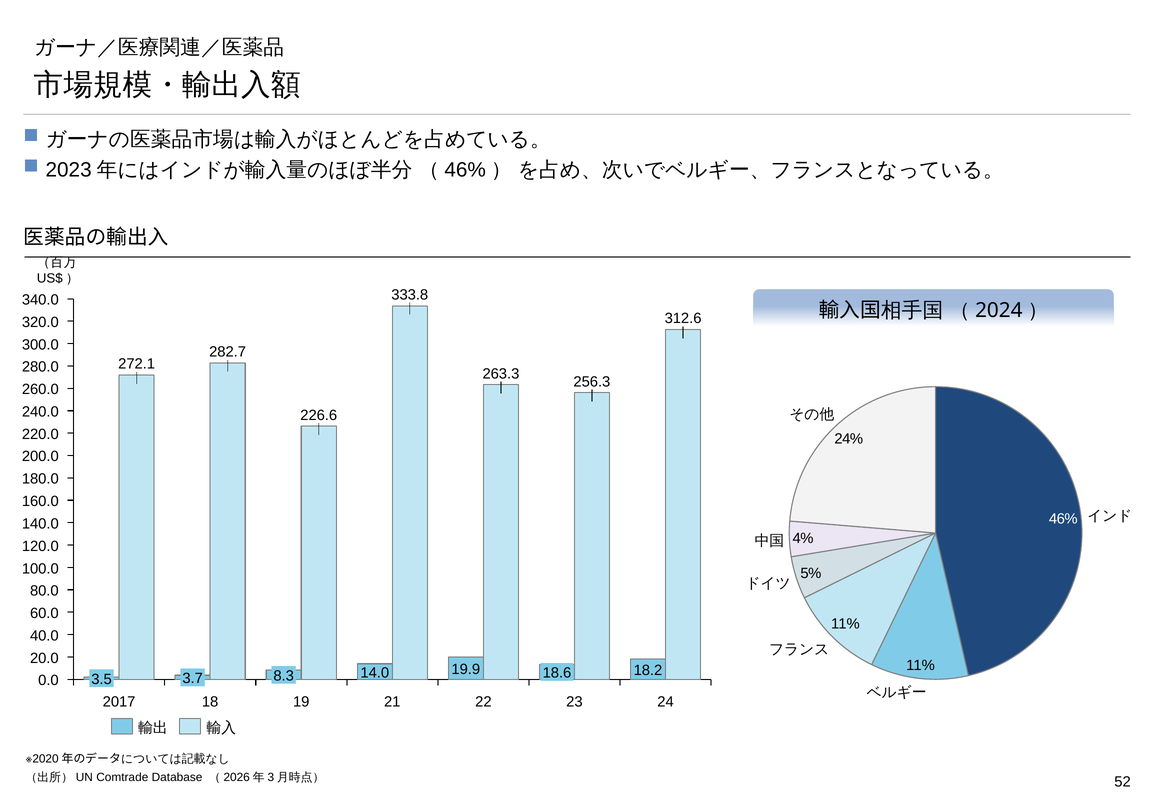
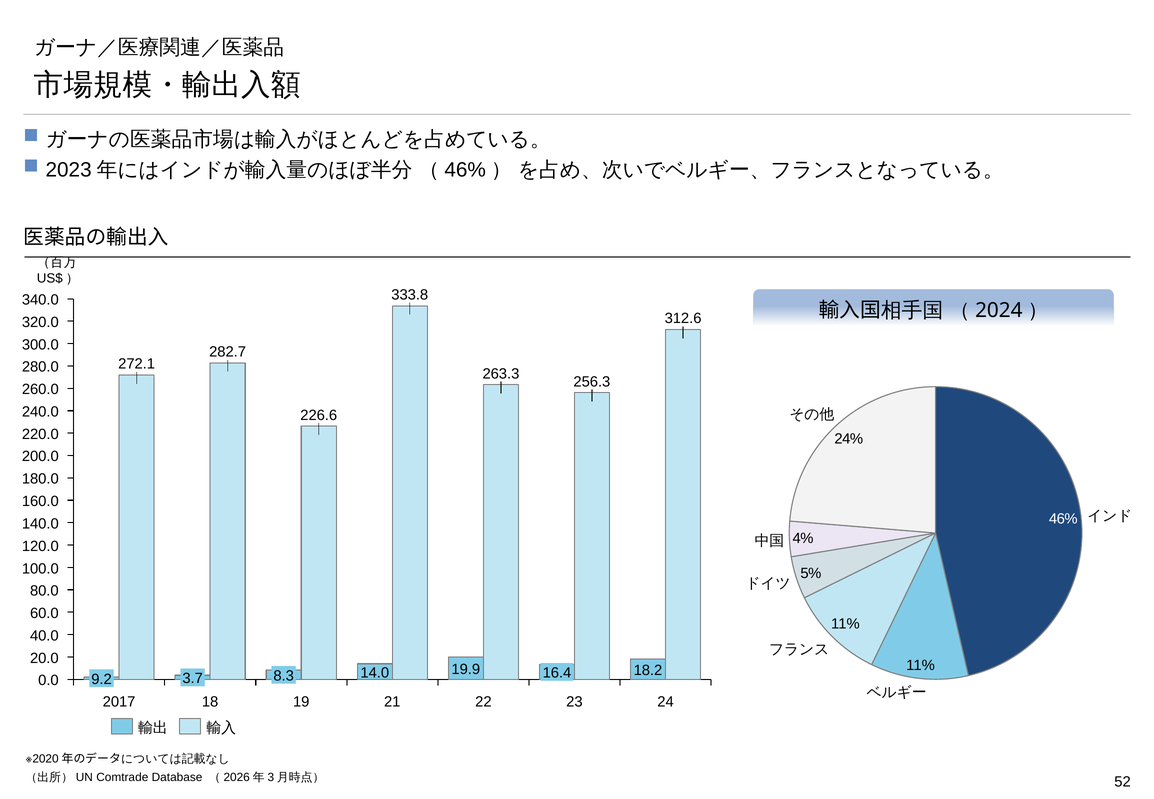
18.6: 18.6 -> 16.4
3.5: 3.5 -> 9.2
